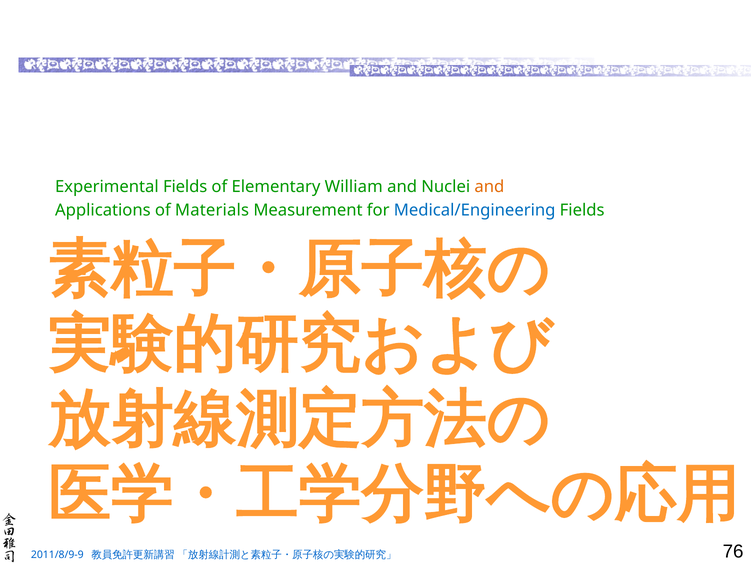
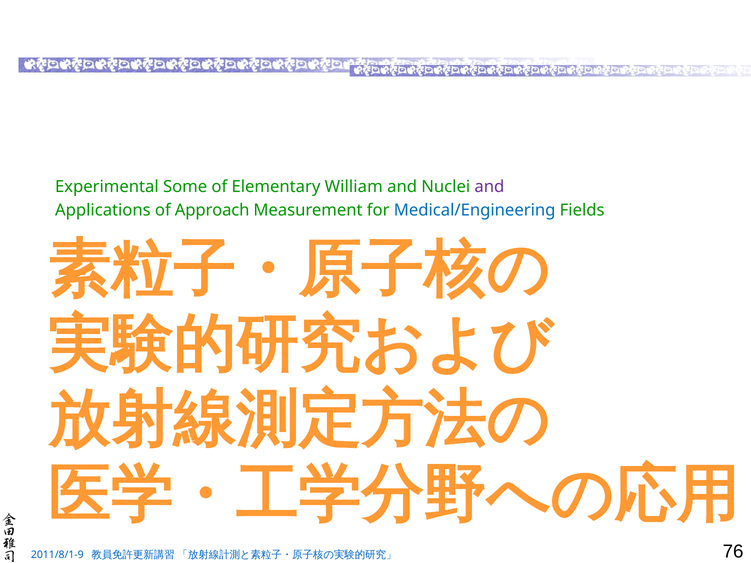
Experimental Fields: Fields -> Some
and at (489, 187) colour: orange -> purple
Materials: Materials -> Approach
2011/8/9-9: 2011/8/9-9 -> 2011/8/1-9
